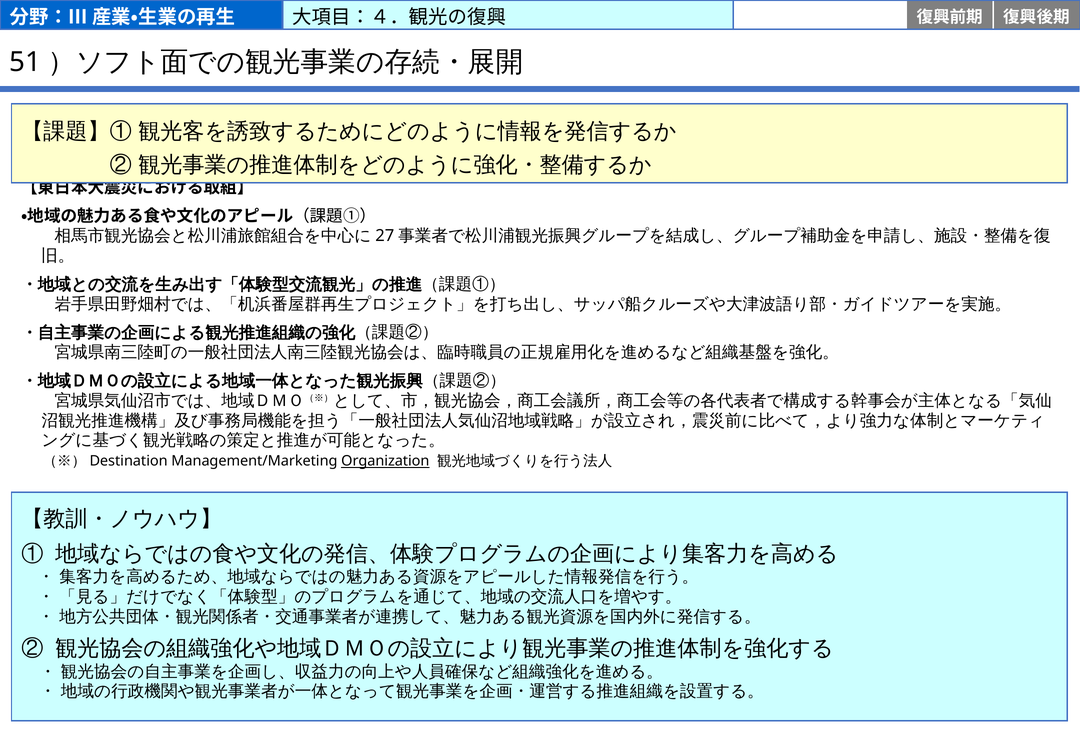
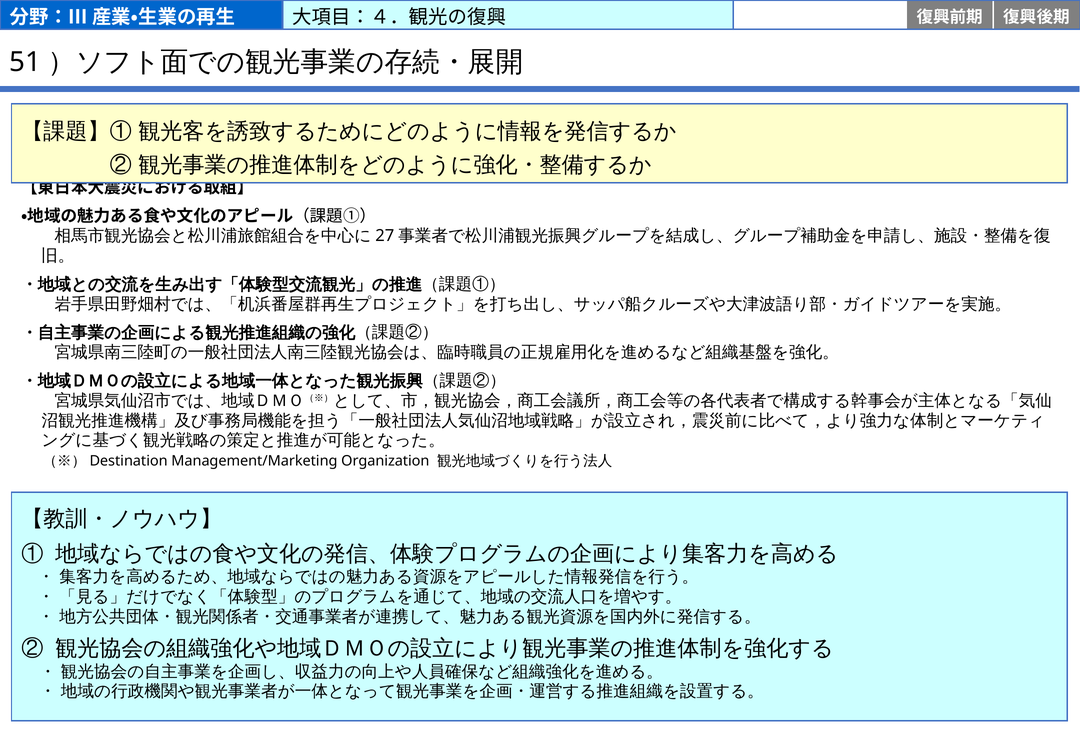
Organization underline: present -> none
